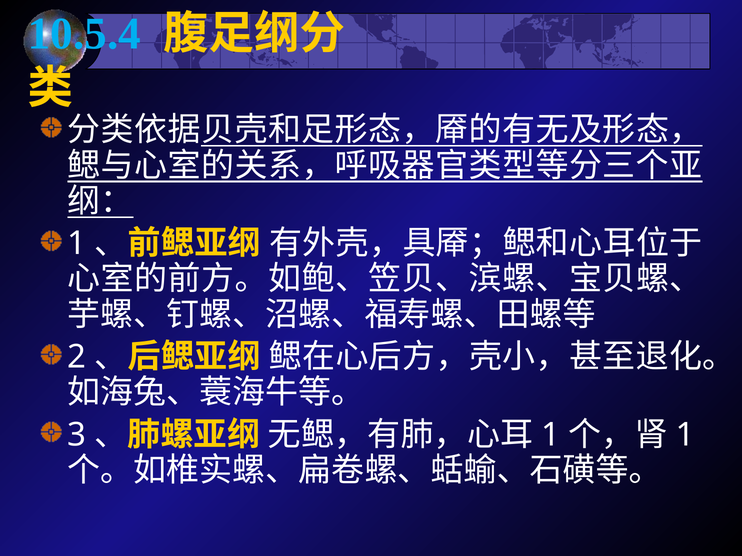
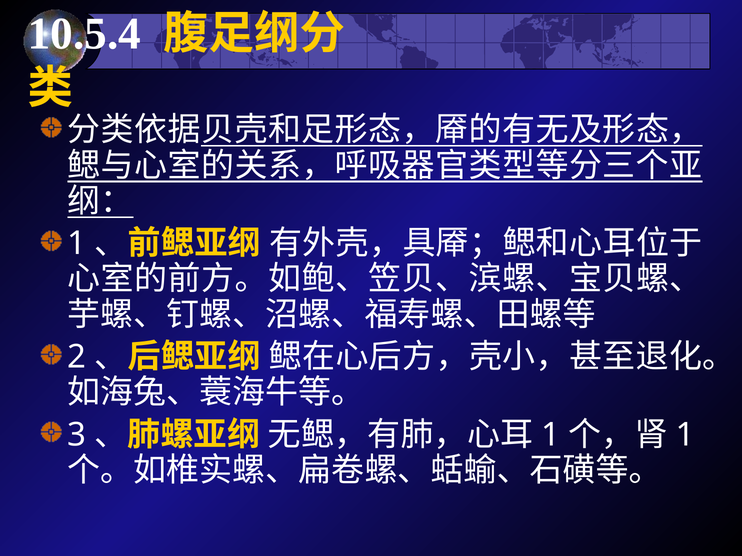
10.5.4 colour: light blue -> white
